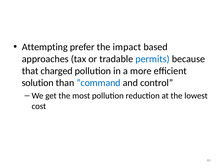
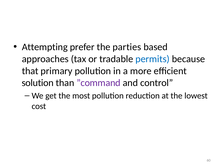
impact: impact -> parties
charged: charged -> primary
”command colour: blue -> purple
